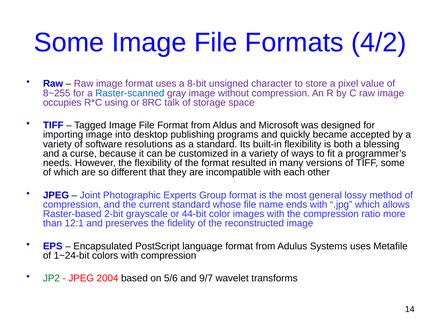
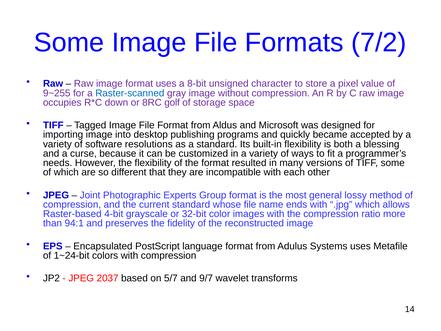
4/2: 4/2 -> 7/2
8~255: 8~255 -> 9~255
using: using -> down
talk: talk -> golf
2-bit: 2-bit -> 4-bit
44-bit: 44-bit -> 32-bit
12:1: 12:1 -> 94:1
JP2 colour: green -> black
2004: 2004 -> 2037
5/6: 5/6 -> 5/7
